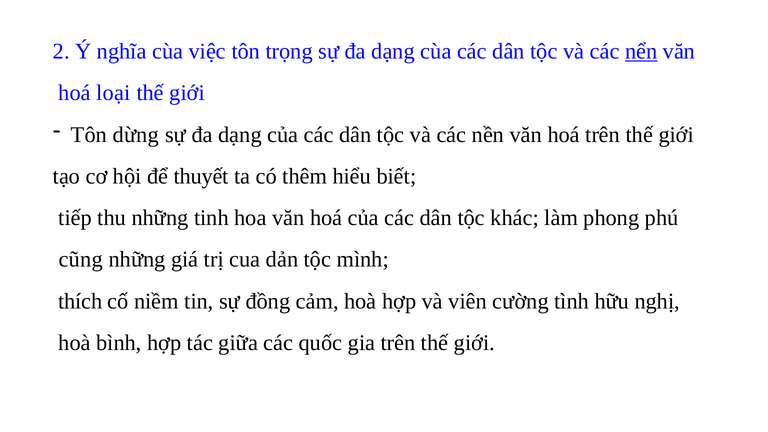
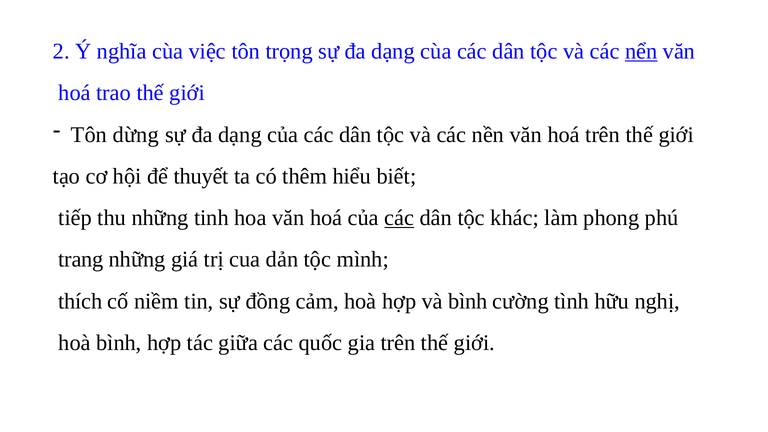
loại: loại -> trao
các at (399, 218) underline: none -> present
cũng: cũng -> trang
và viên: viên -> bình
